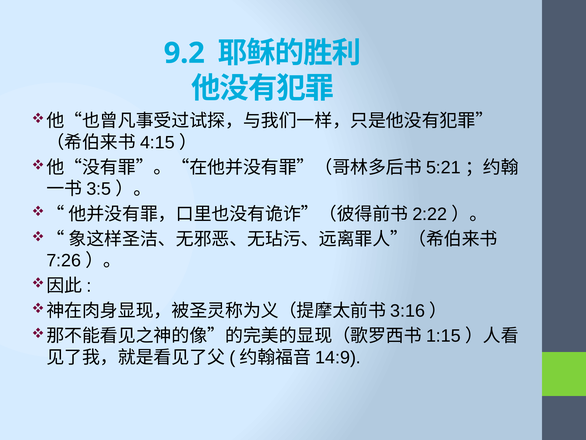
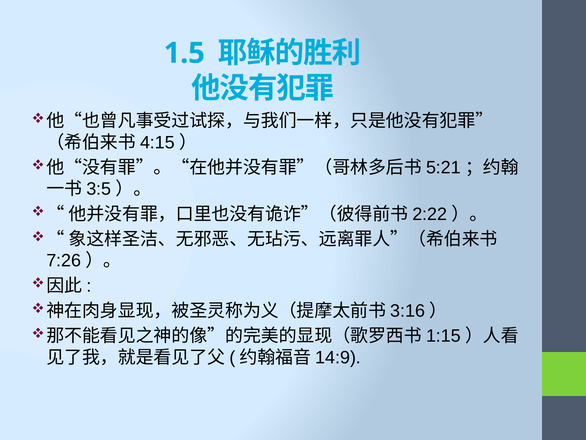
9.2: 9.2 -> 1.5
